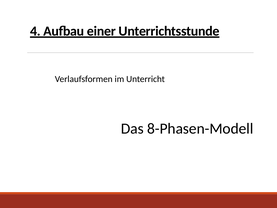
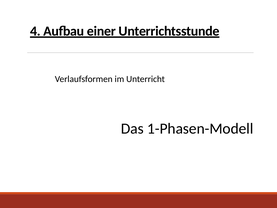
8-Phasen-Modell: 8-Phasen-Modell -> 1-Phasen-Modell
